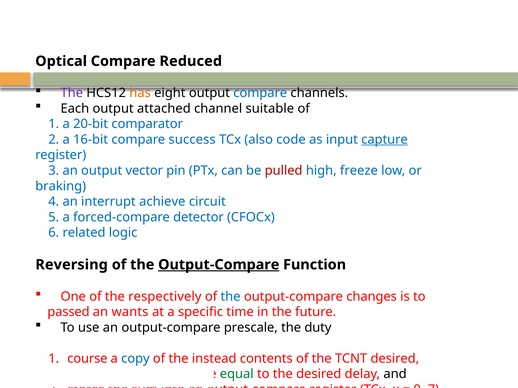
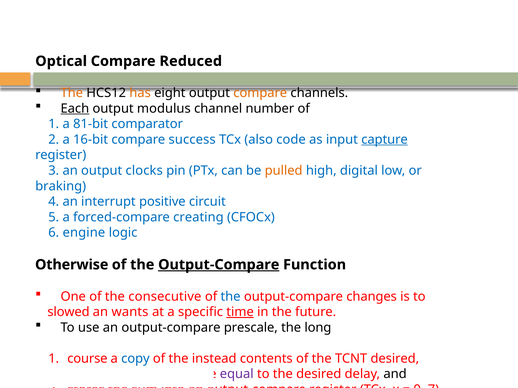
The at (72, 93) colour: purple -> orange
compare at (260, 93) colour: blue -> orange
Each underline: none -> present
attached: attached -> modulus
suitable: suitable -> number
20-bit: 20-bit -> 81-bit
vector: vector -> clocks
pulled colour: red -> orange
freeze: freeze -> digital
achieve: achieve -> positive
detector: detector -> creating
related: related -> engine
Reversing: Reversing -> Otherwise
respectively: respectively -> consecutive
passed: passed -> slowed
time underline: none -> present
duty: duty -> long
equal colour: green -> purple
